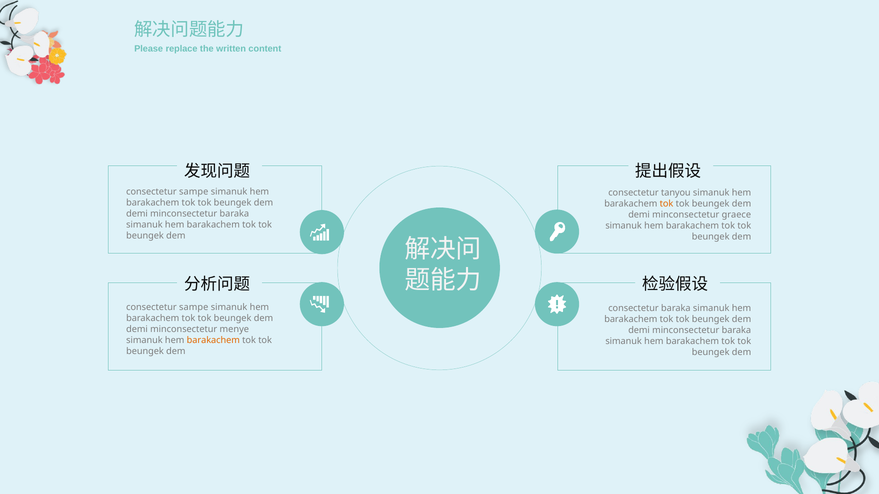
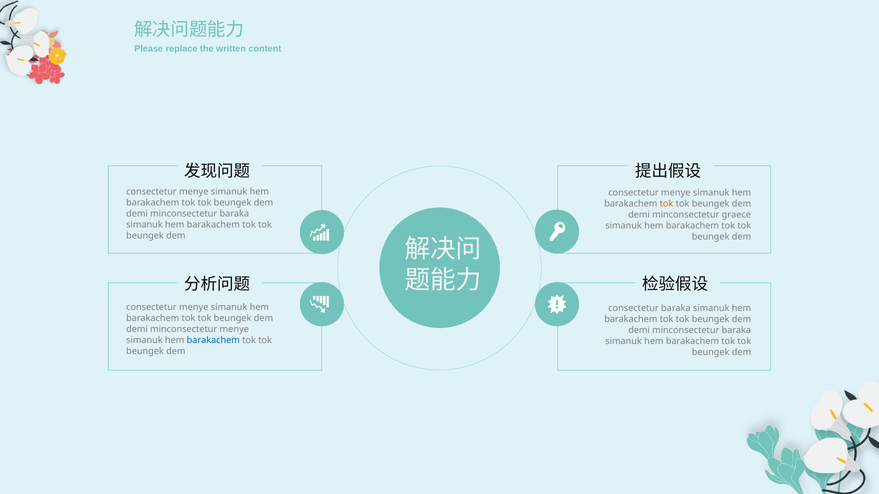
sampe at (194, 192): sampe -> menye
tanyou at (676, 193): tanyou -> menye
sampe at (194, 307): sampe -> menye
barakachem at (213, 340) colour: orange -> blue
